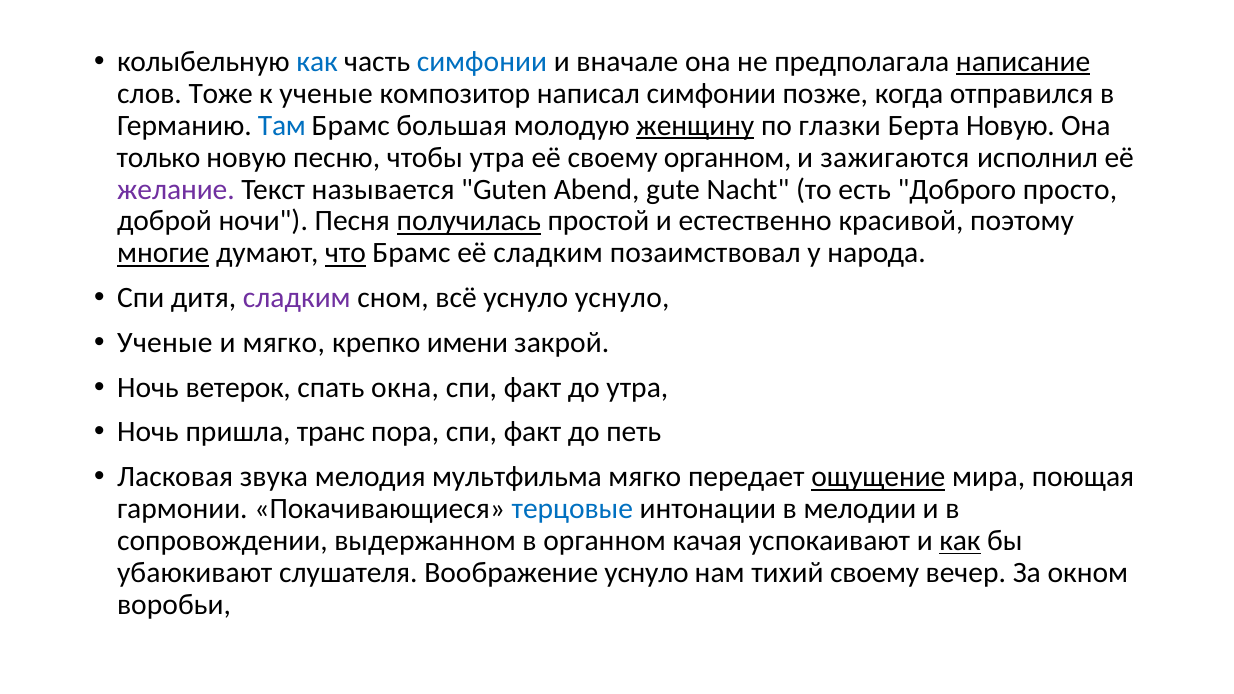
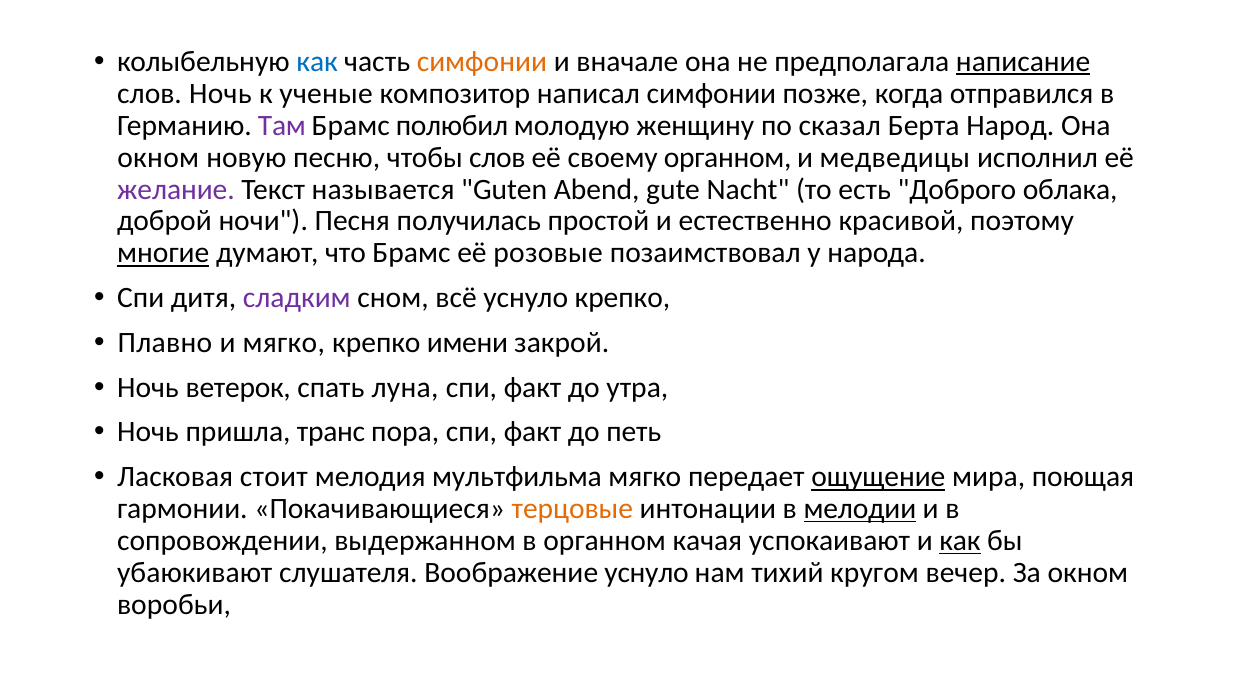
симфонии at (482, 62) colour: blue -> orange
слов Тоже: Тоже -> Ночь
Там colour: blue -> purple
большая: большая -> полюбил
женщину underline: present -> none
глазки: глазки -> сказал
Берта Новую: Новую -> Народ
только at (159, 157): только -> окном
чтобы утра: утра -> слов
зажигаются: зажигаются -> медведицы
просто: просто -> облака
получилась underline: present -> none
что underline: present -> none
её сладким: сладким -> розовые
уснуло уснуло: уснуло -> крепко
Ученые at (165, 343): Ученые -> Плавно
окна: окна -> луна
звука: звука -> стоит
терцовые colour: blue -> orange
мелодии underline: none -> present
тихий своему: своему -> кругом
